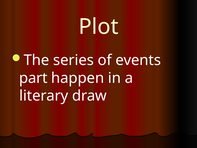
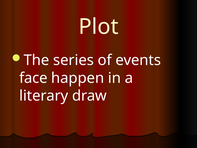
part: part -> face
